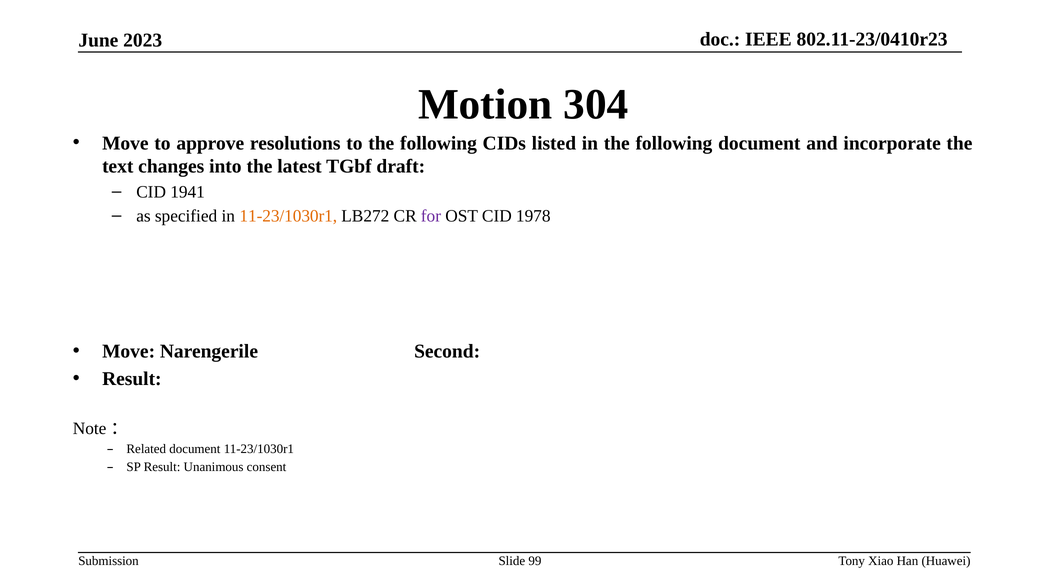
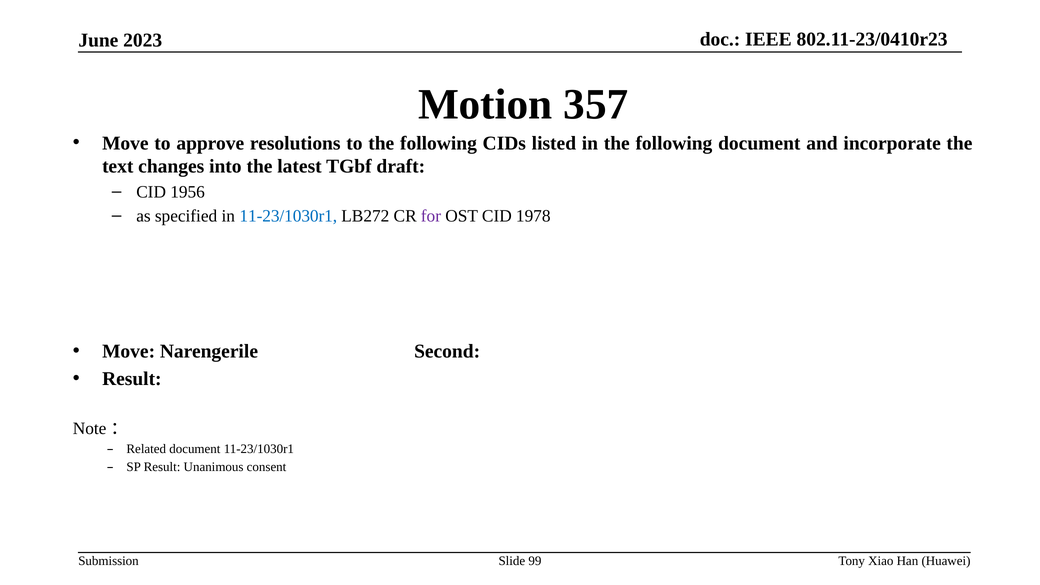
304: 304 -> 357
1941: 1941 -> 1956
11-23/1030r1 at (288, 216) colour: orange -> blue
